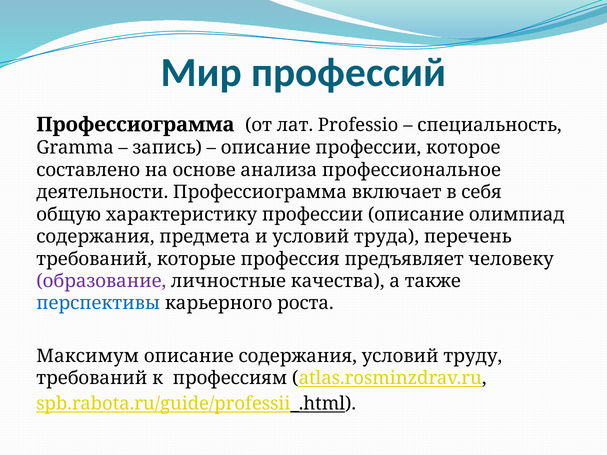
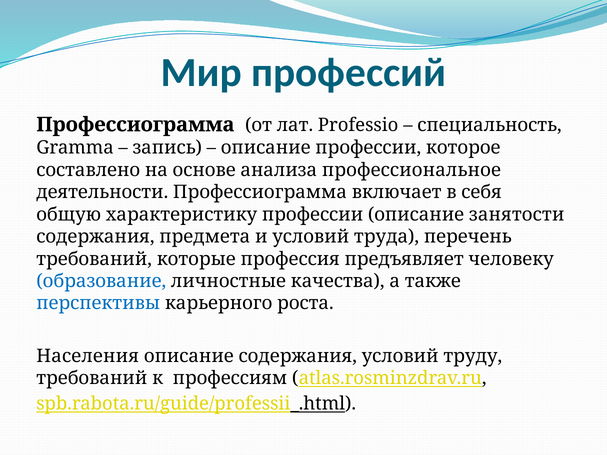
олимпиад: олимпиад -> занятости
образование colour: purple -> blue
Максимум: Максимум -> Населения
